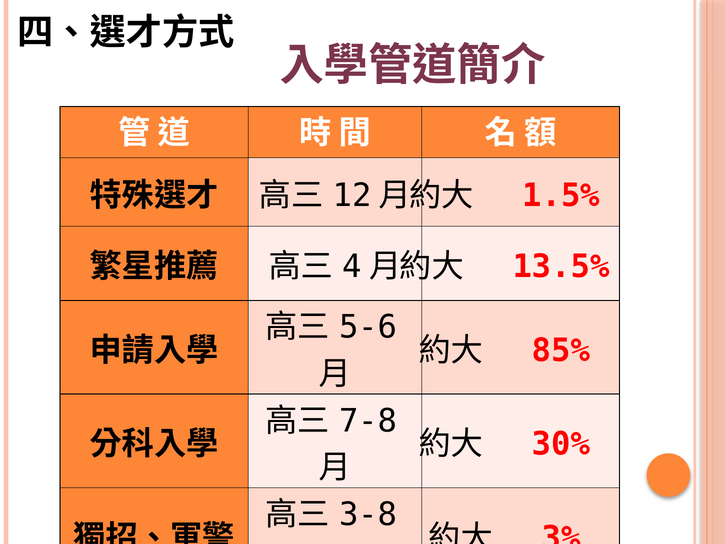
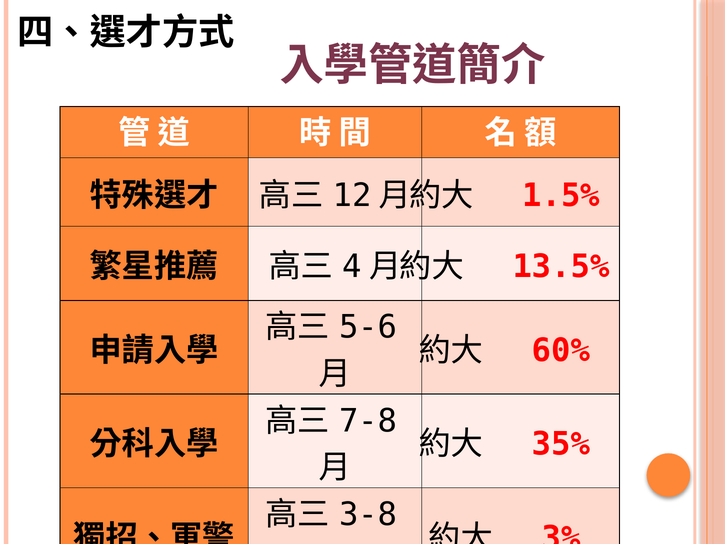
85%: 85% -> 60%
30%: 30% -> 35%
